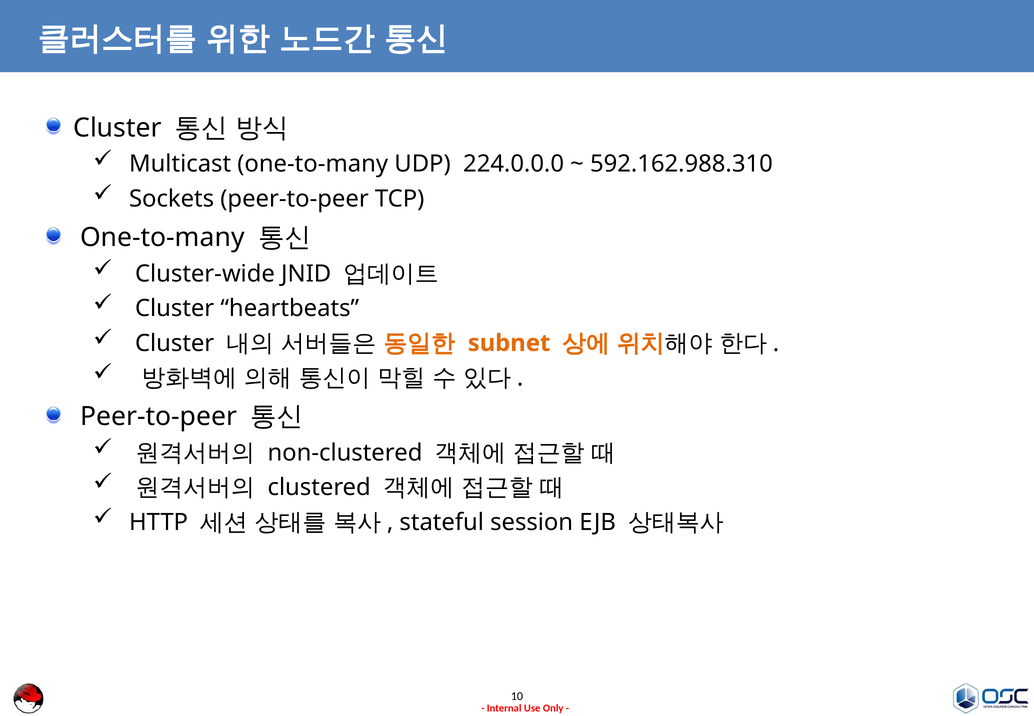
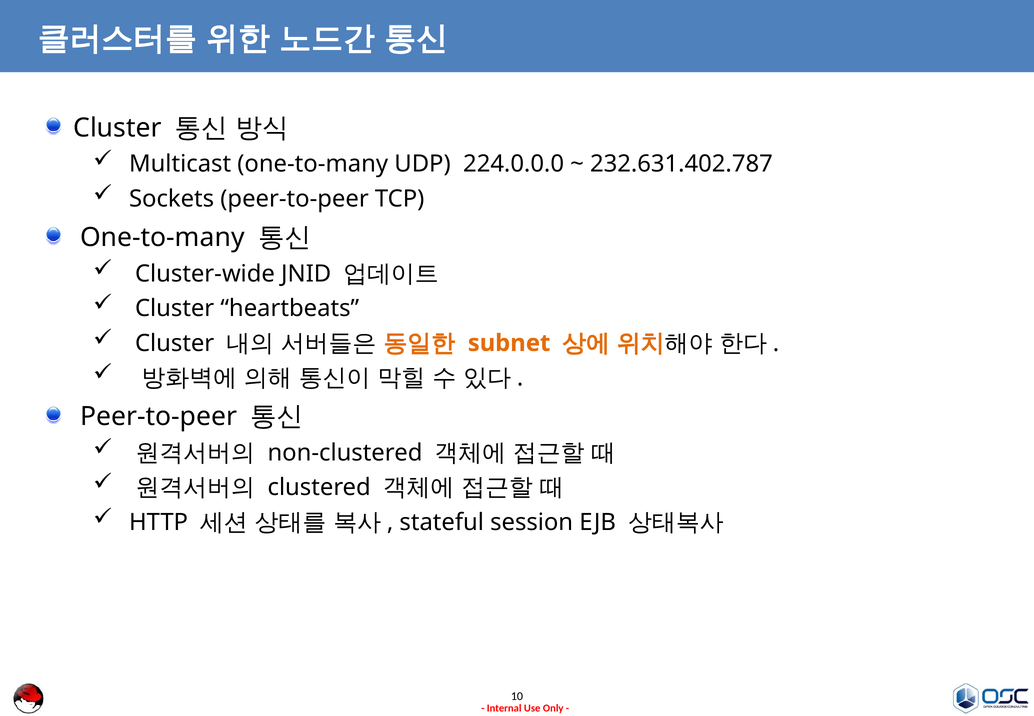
592.162.988.310: 592.162.988.310 -> 232.631.402.787
